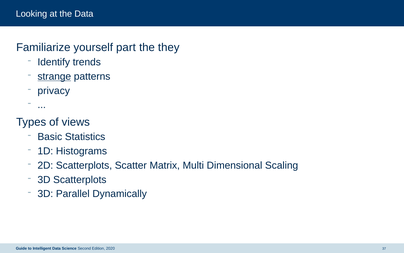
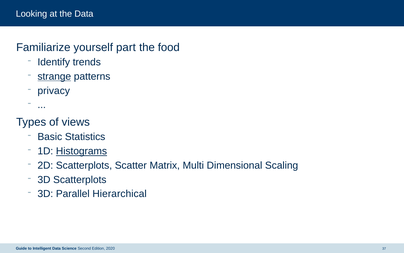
they: they -> food
Histograms underline: none -> present
Dynamically: Dynamically -> Hierarchical
